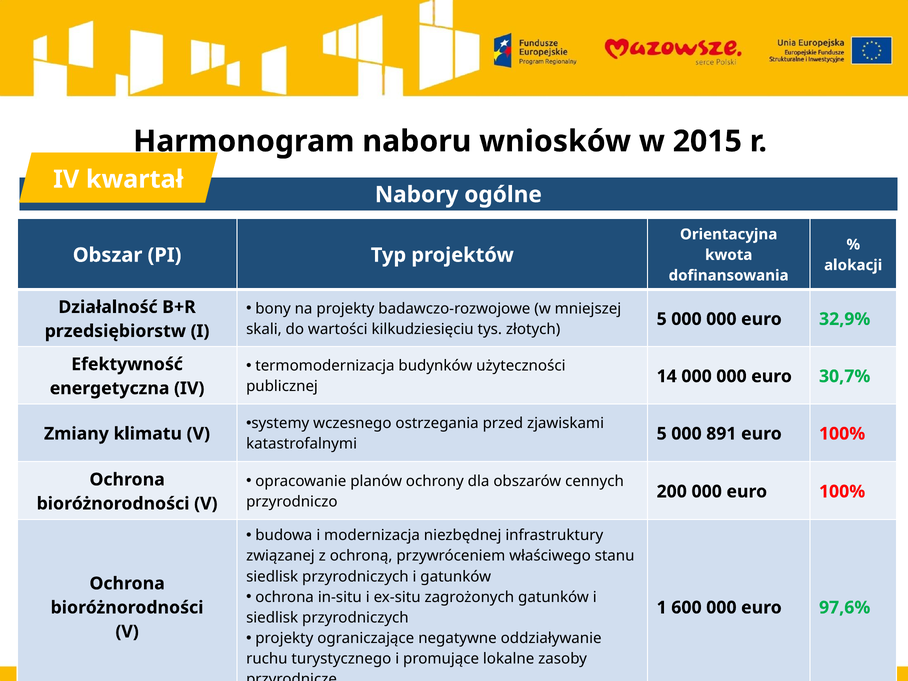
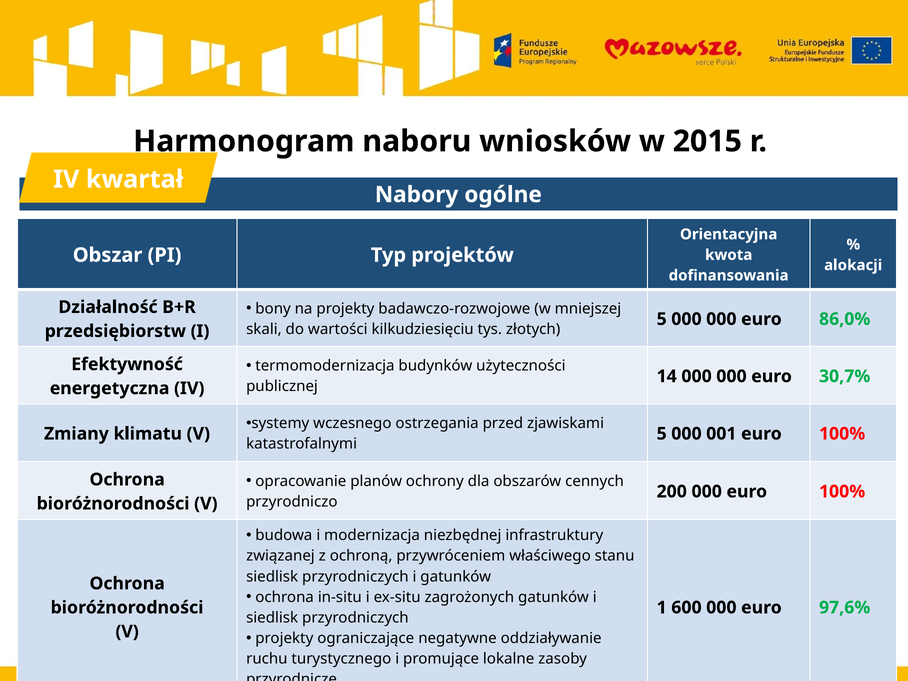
32,9%: 32,9% -> 86,0%
891: 891 -> 001
